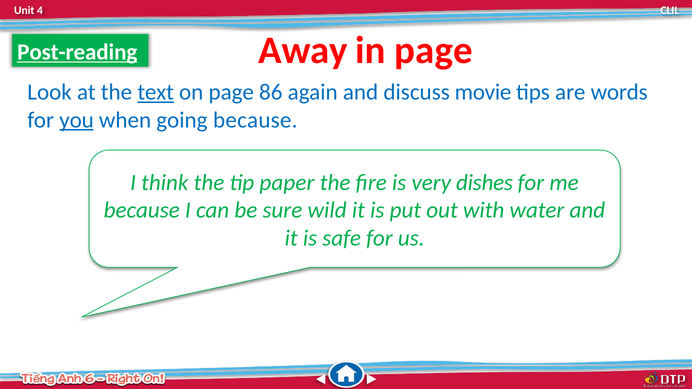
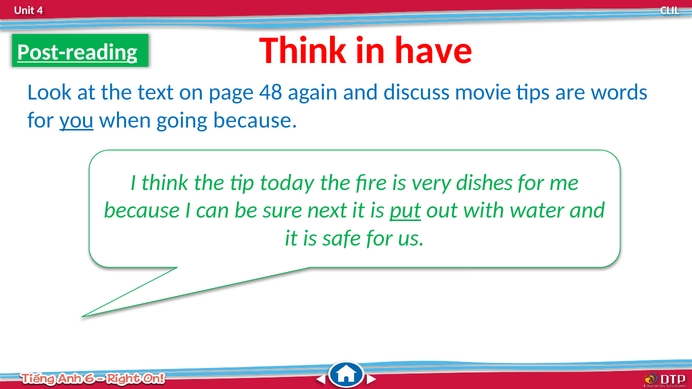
Away at (303, 51): Away -> Think
in page: page -> have
text underline: present -> none
86: 86 -> 48
paper: paper -> today
wild: wild -> next
put underline: none -> present
